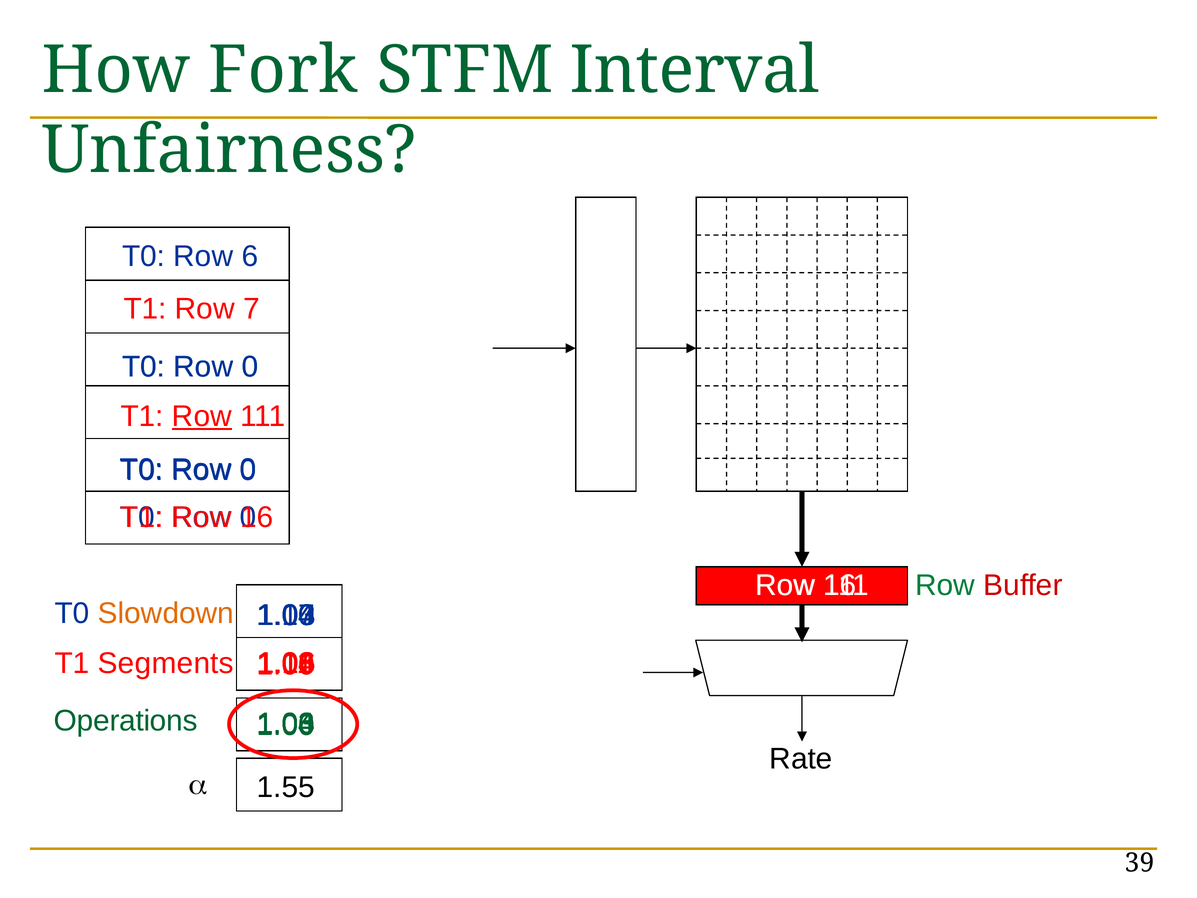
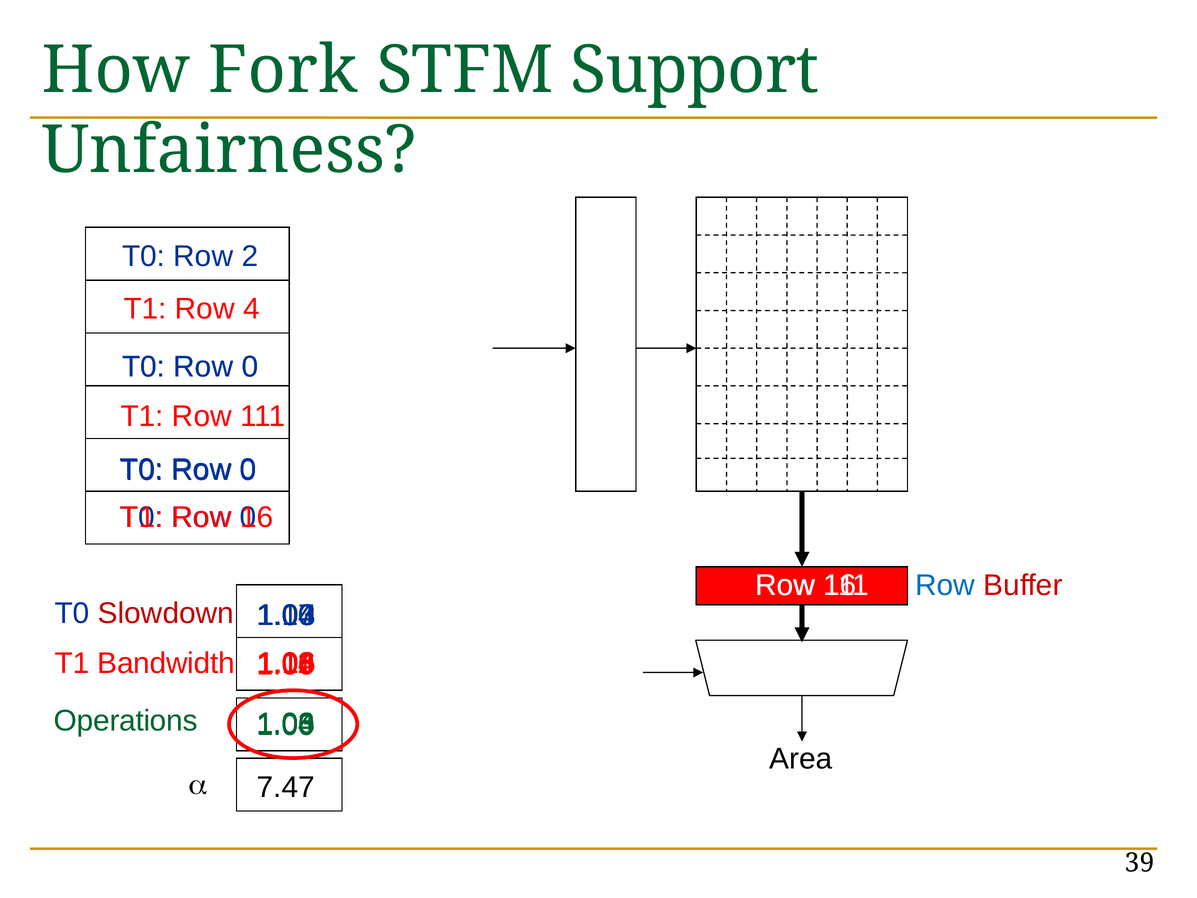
Interval: Interval -> Support
6: 6 -> 2
7: 7 -> 4
Row at (202, 416) underline: present -> none
Row at (945, 585) colour: green -> blue
Slowdown colour: orange -> red
Segments: Segments -> Bandwidth
Rate: Rate -> Area
1.55: 1.55 -> 7.47
